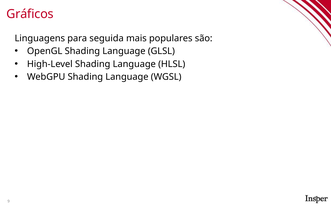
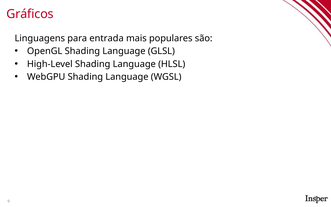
seguida: seguida -> entrada
